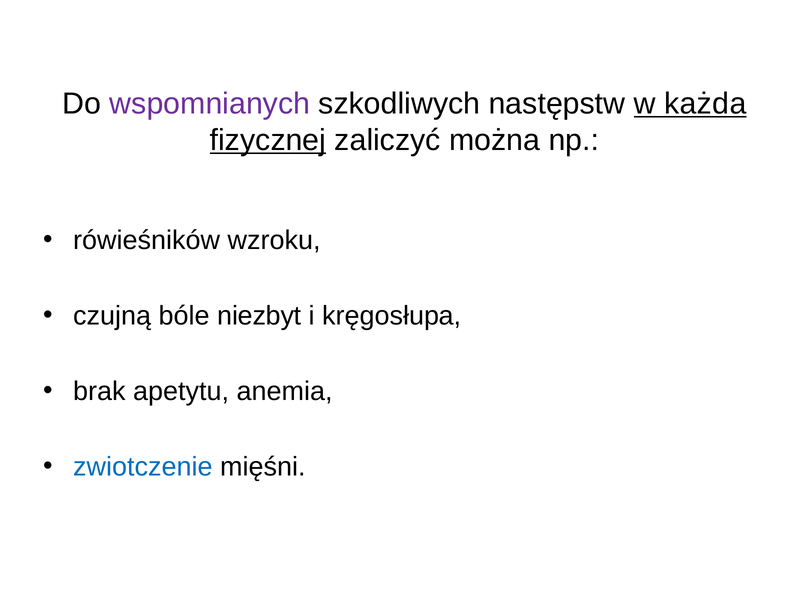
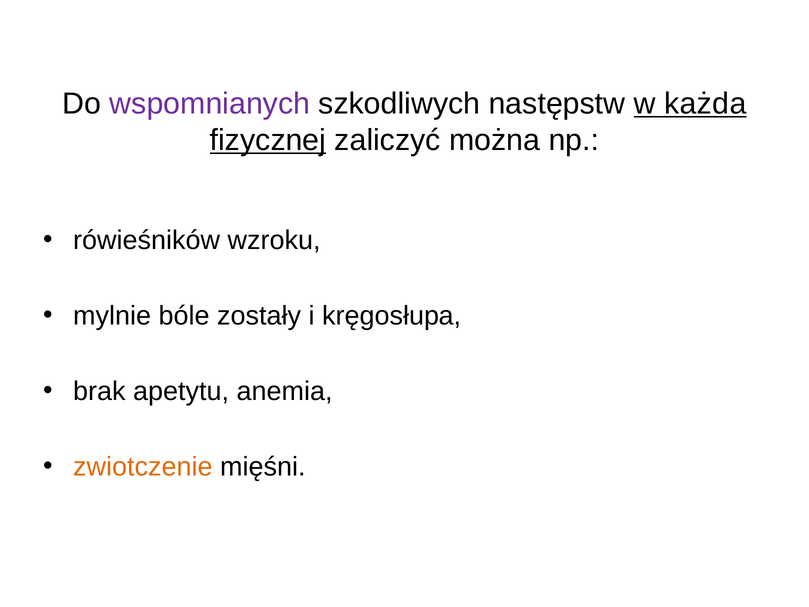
czujną: czujną -> mylnie
niezbyt: niezbyt -> zostały
zwiotczenie colour: blue -> orange
